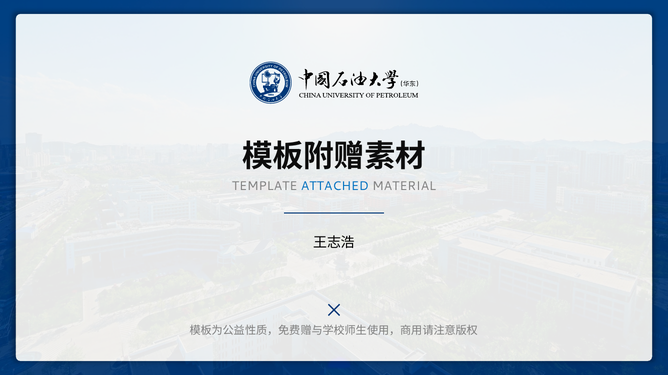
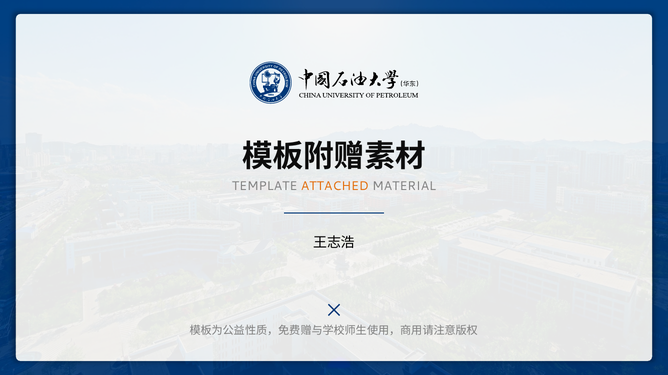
ATTACHED colour: blue -> orange
